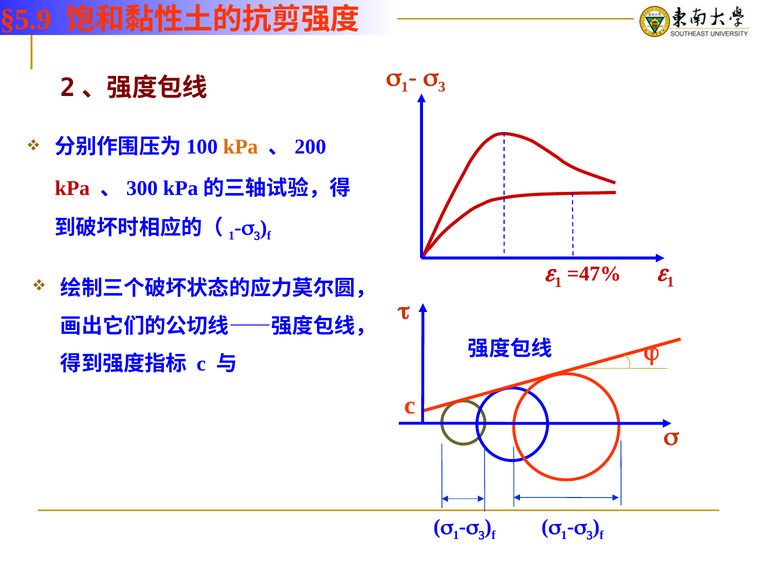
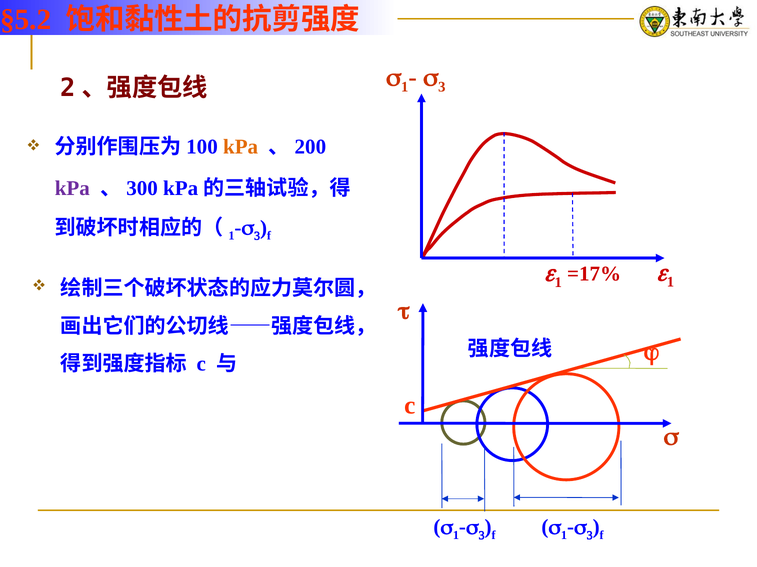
§5.9: §5.9 -> §5.2
kPa at (72, 188) colour: red -> purple
=47%: =47% -> =17%
